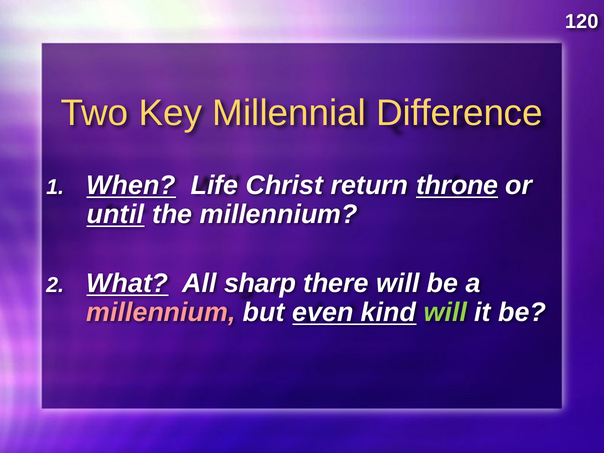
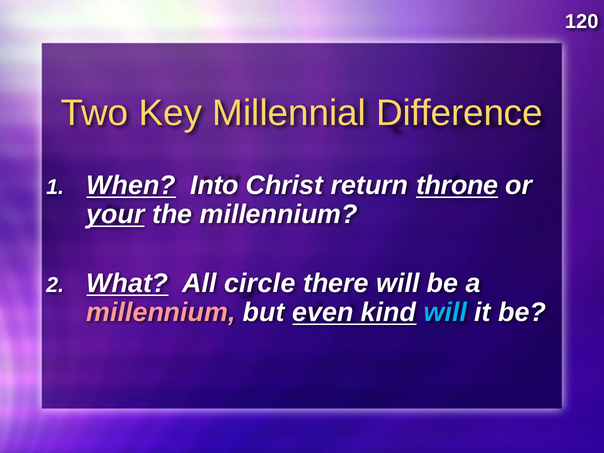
Life: Life -> Into
until: until -> your
sharp: sharp -> circle
will at (445, 312) colour: light green -> light blue
